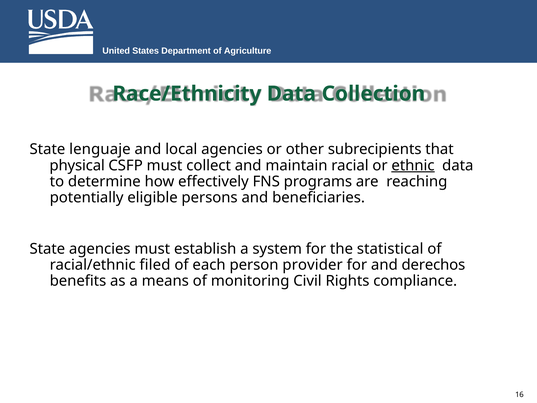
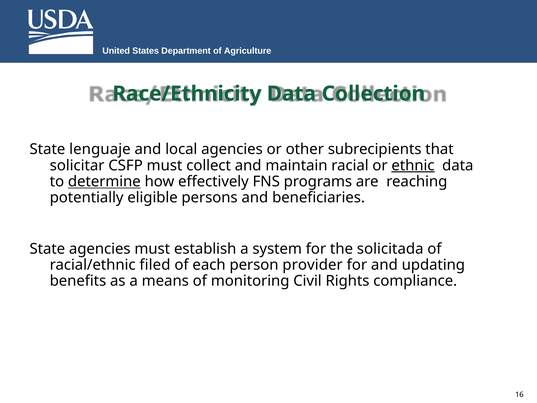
physical: physical -> solicitar
determine underline: none -> present
statistical: statistical -> solicitada
derechos: derechos -> updating
